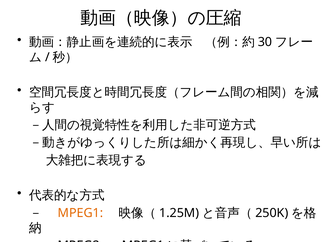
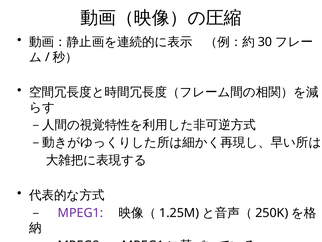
MPEG1 at (80, 212) colour: orange -> purple
